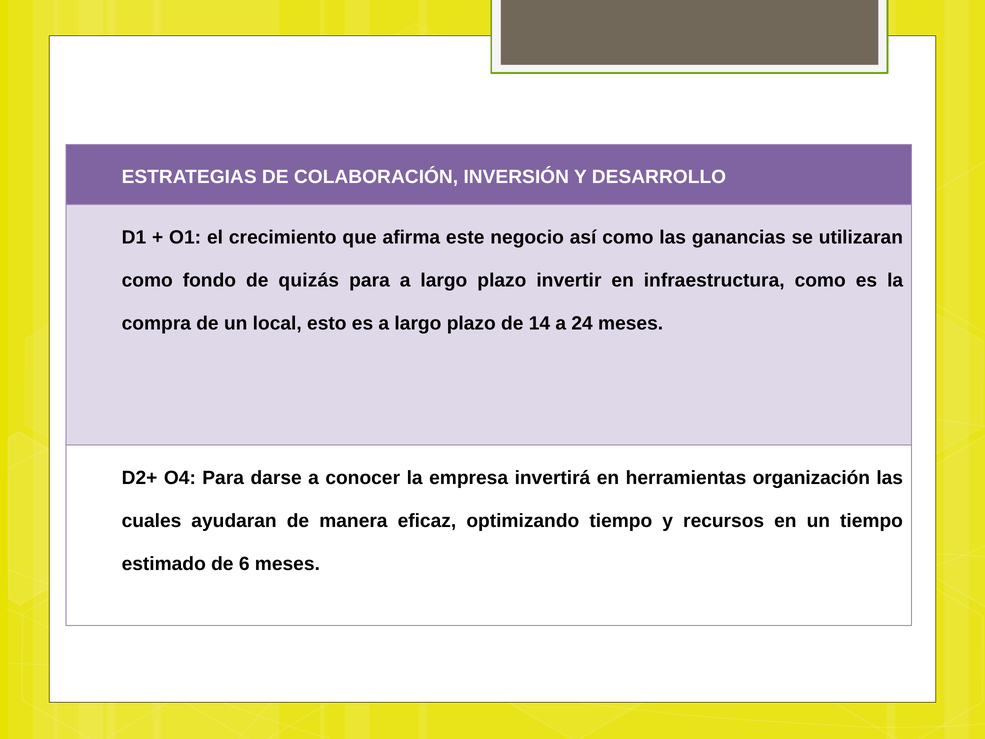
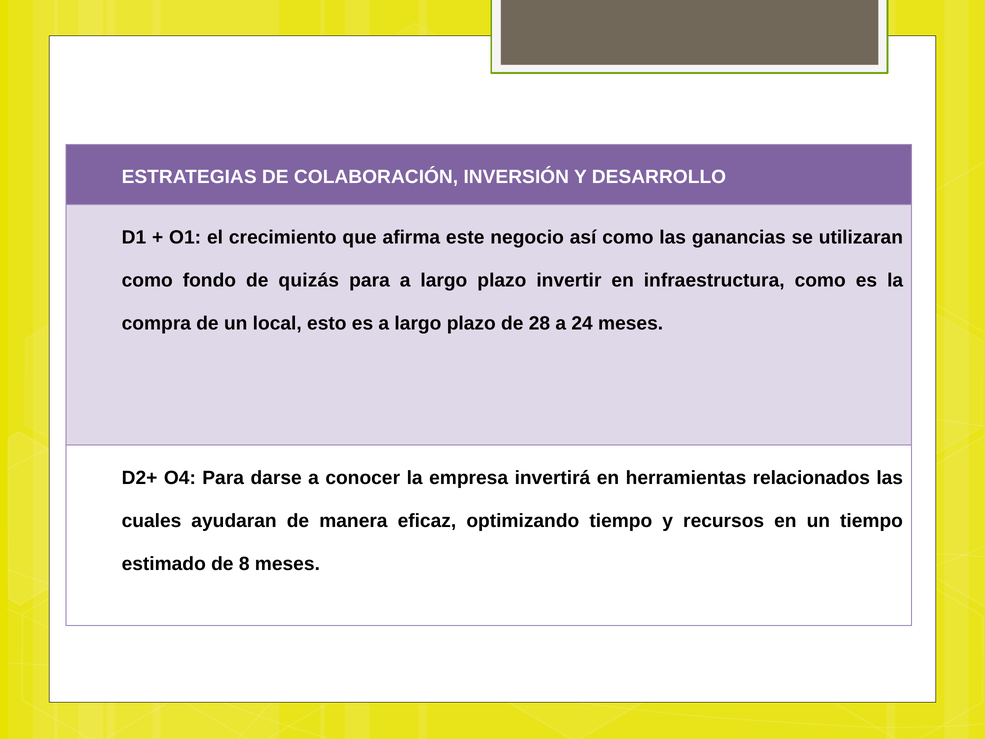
14: 14 -> 28
organización: organización -> relacionados
6: 6 -> 8
